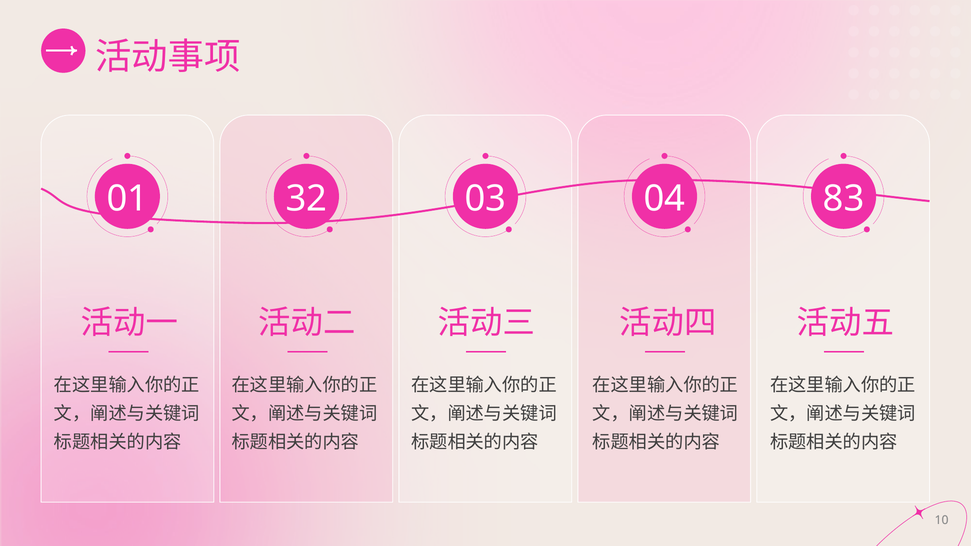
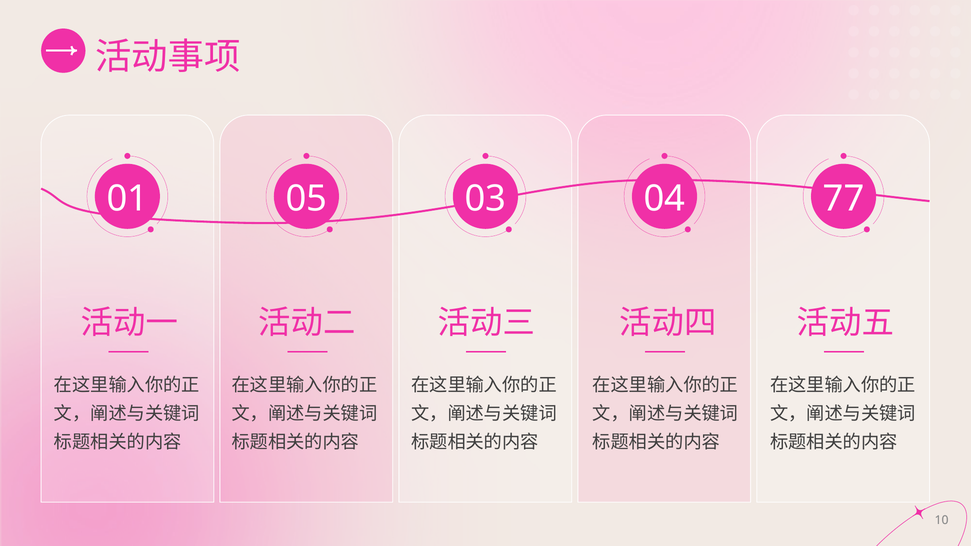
32: 32 -> 05
83: 83 -> 77
